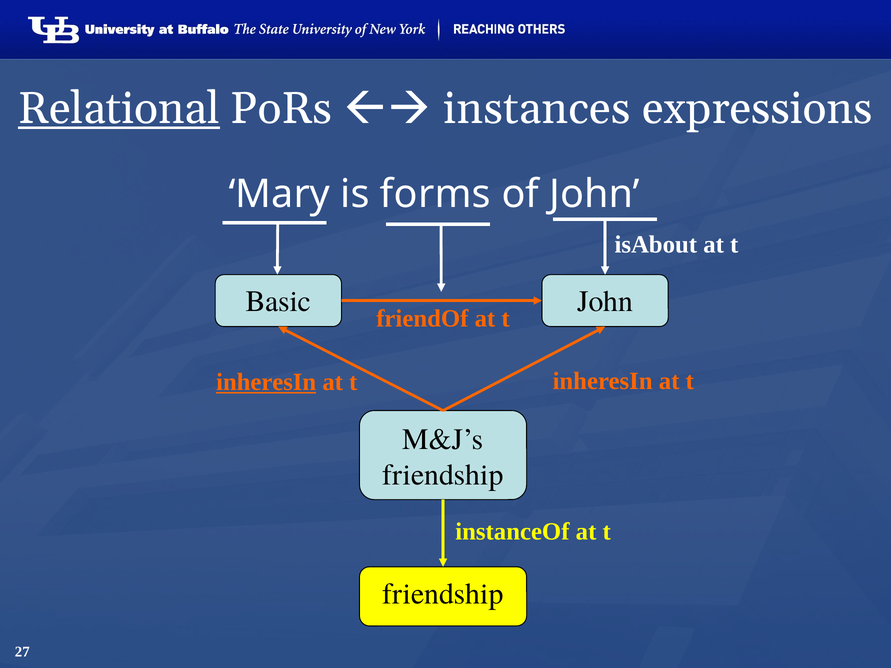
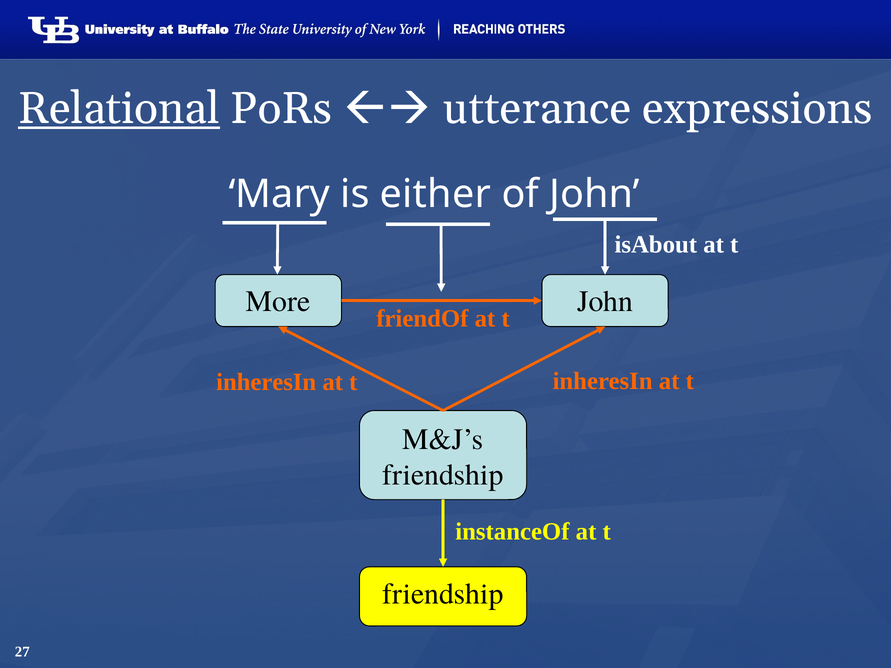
instances: instances -> utterance
forms: forms -> either
Basic: Basic -> More
inheresIn at (266, 382) underline: present -> none
